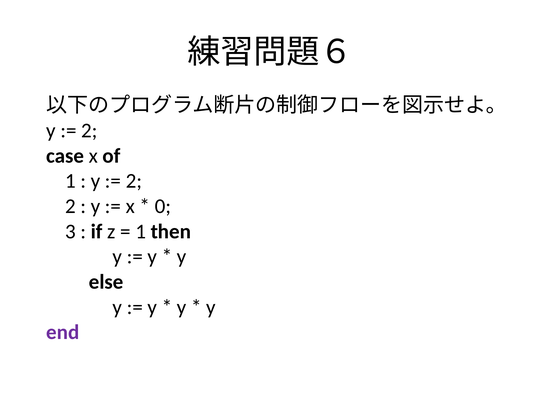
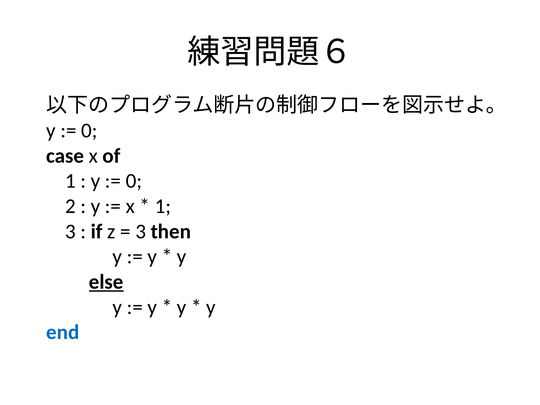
2 at (89, 131): 2 -> 0
2 at (134, 181): 2 -> 0
0 at (163, 206): 0 -> 1
1 at (141, 231): 1 -> 3
else underline: none -> present
end colour: purple -> blue
